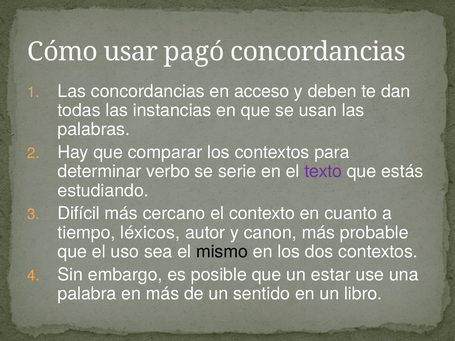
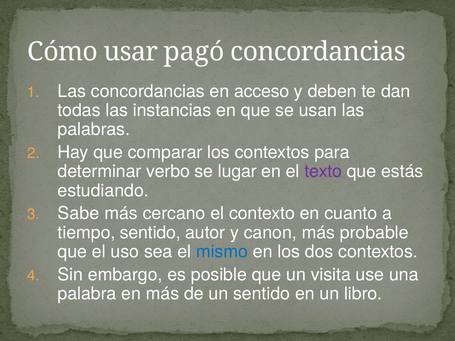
serie: serie -> lugar
Difícil: Difícil -> Sabe
tiempo léxicos: léxicos -> sentido
mismo colour: black -> blue
estar: estar -> visita
